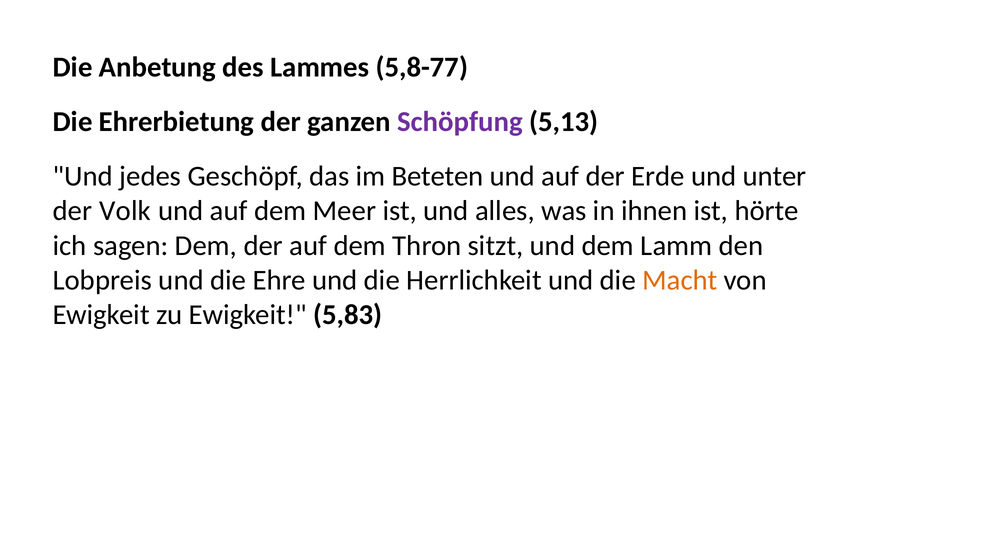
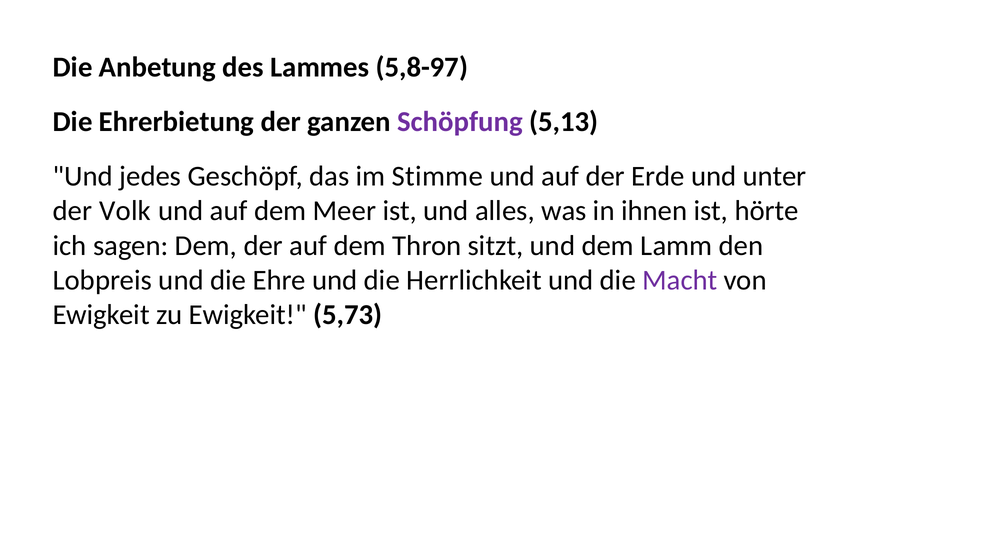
5,8-77: 5,8-77 -> 5,8-97
Beteten: Beteten -> Stimme
Macht colour: orange -> purple
5,83: 5,83 -> 5,73
